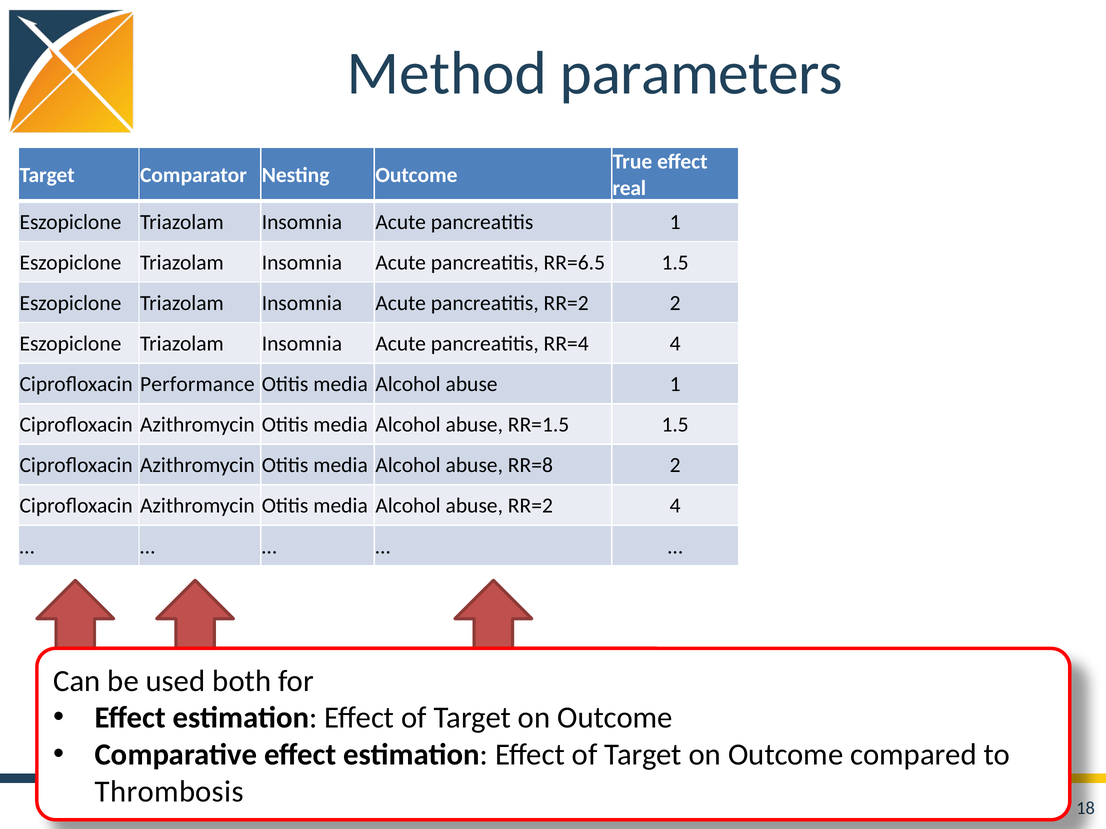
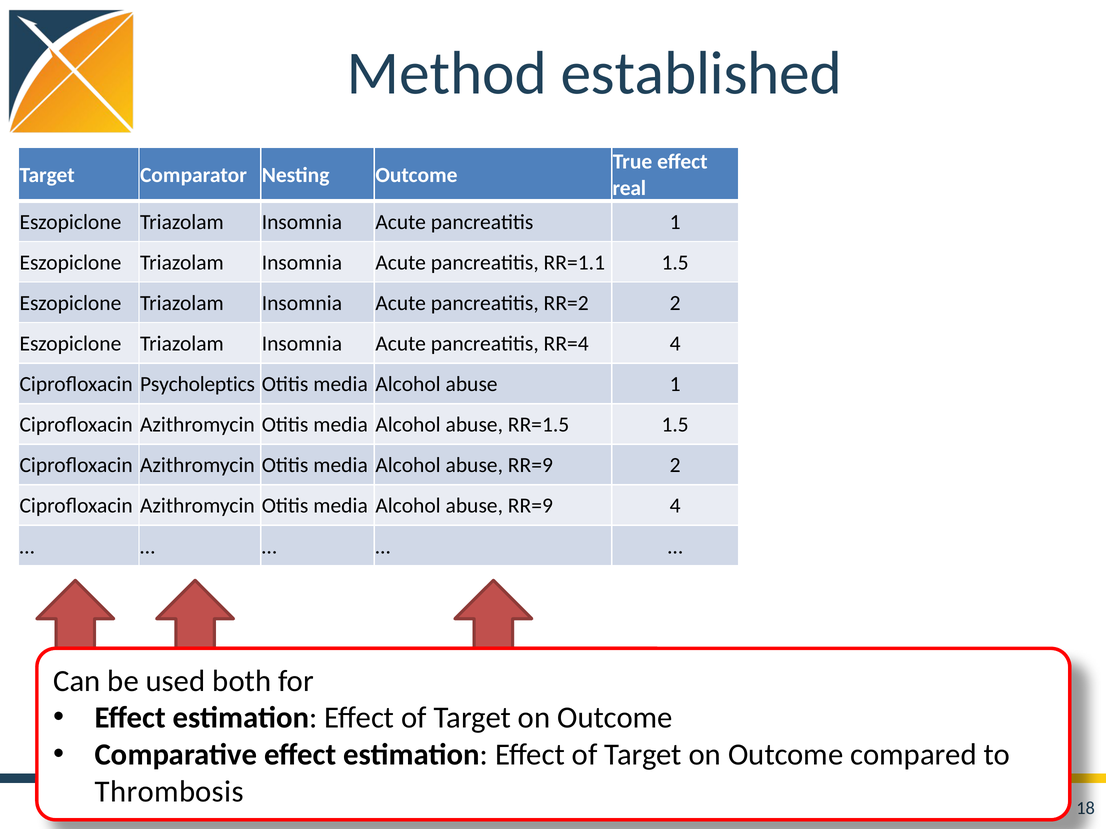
parameters: parameters -> established
RR=6.5: RR=6.5 -> RR=1.1
Performance: Performance -> Psycholeptics
RR=8 at (530, 466): RR=8 -> RR=9
RR=2 at (530, 506): RR=2 -> RR=9
